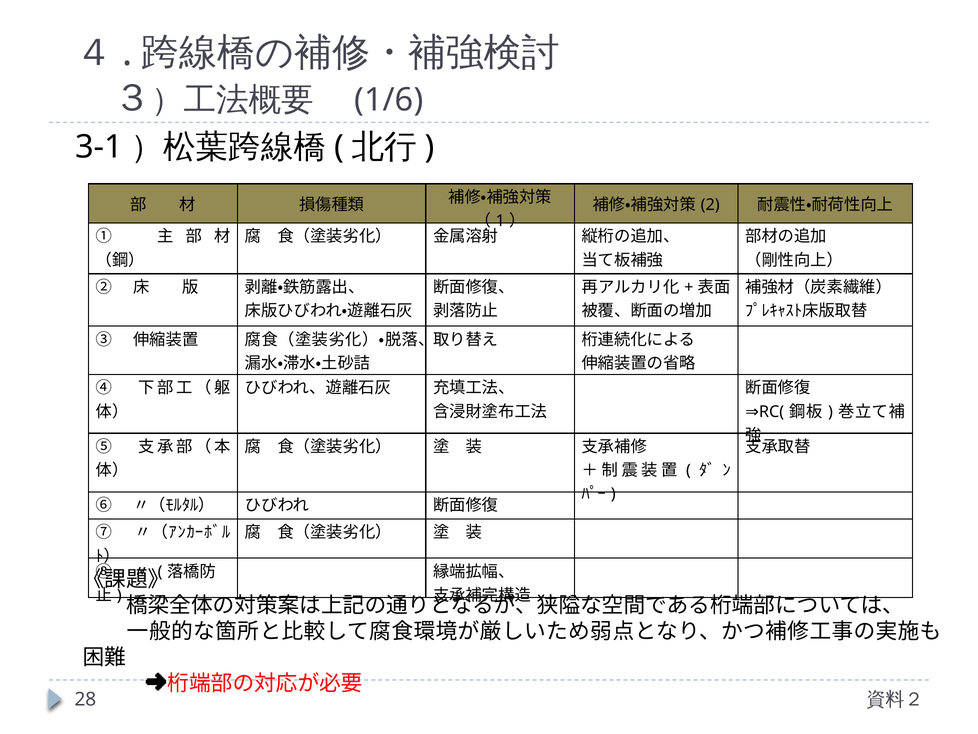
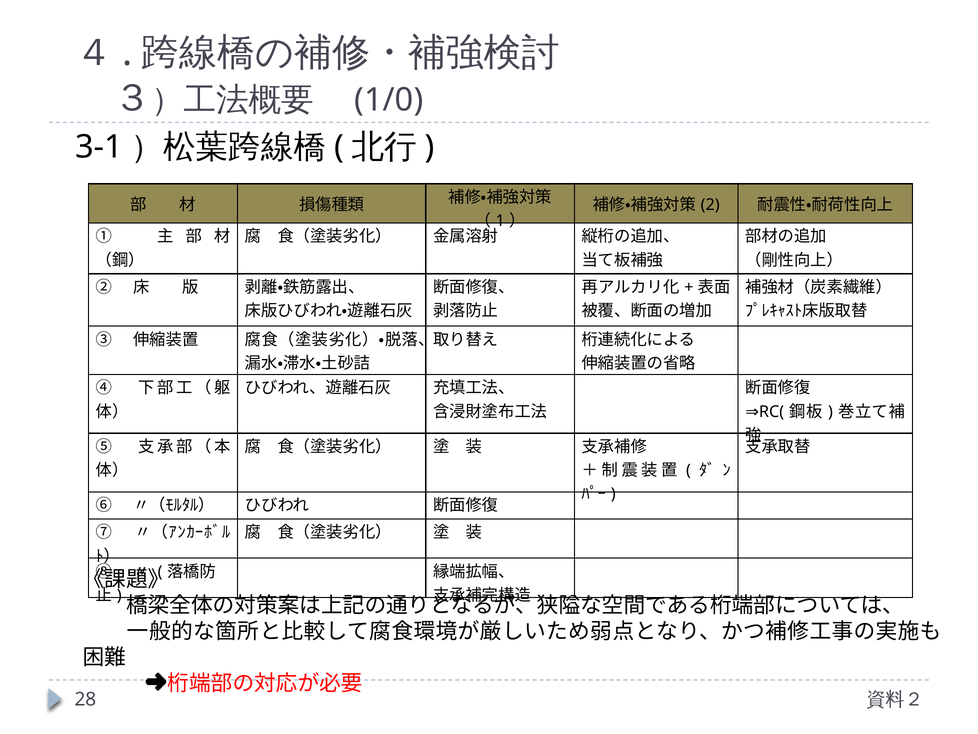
1/6: 1/6 -> 1/0
